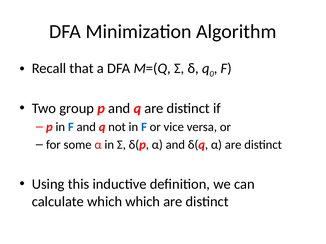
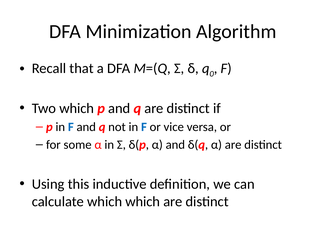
Two group: group -> which
